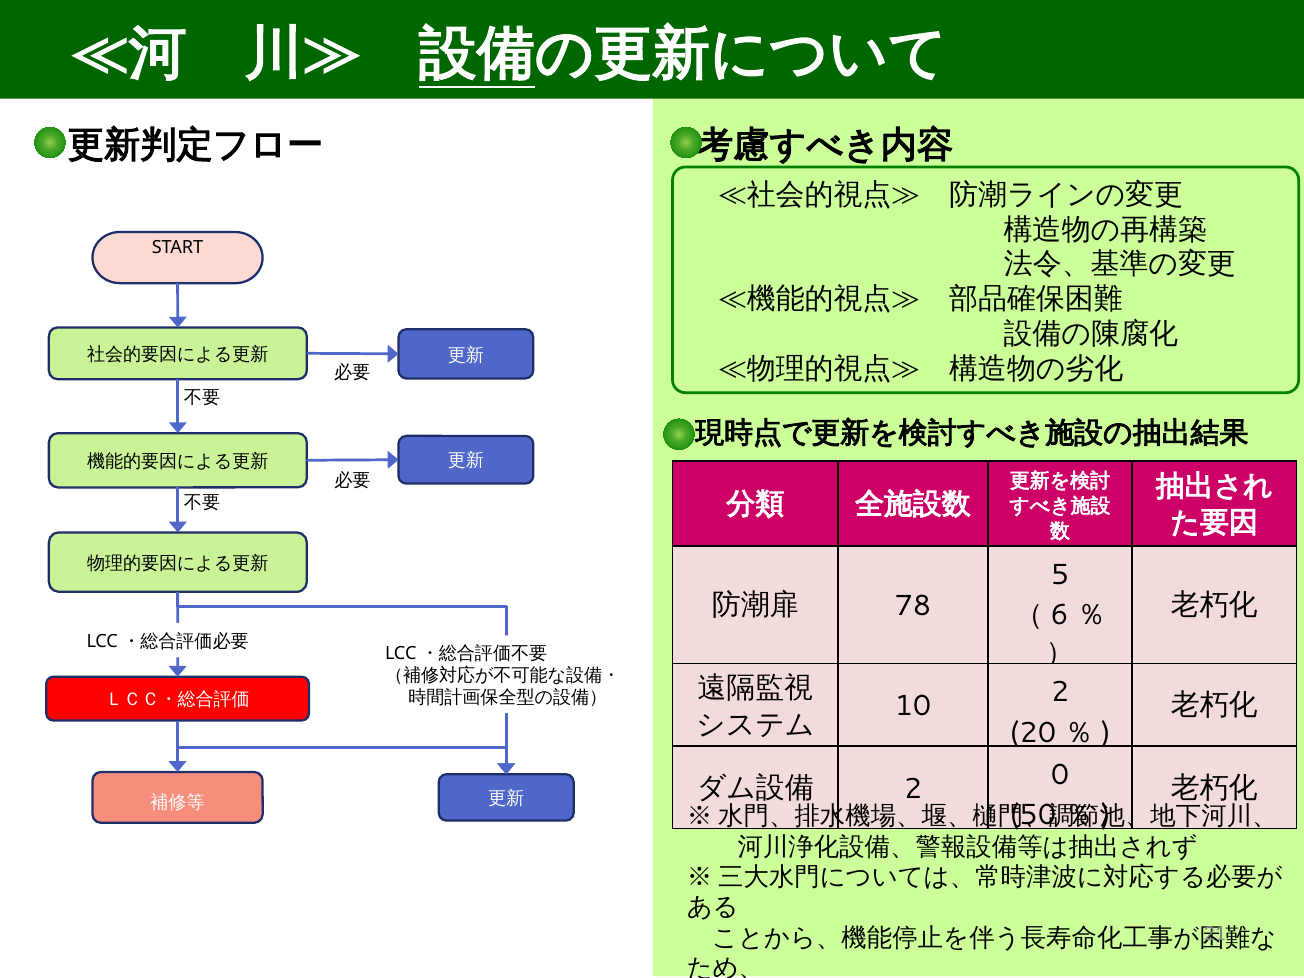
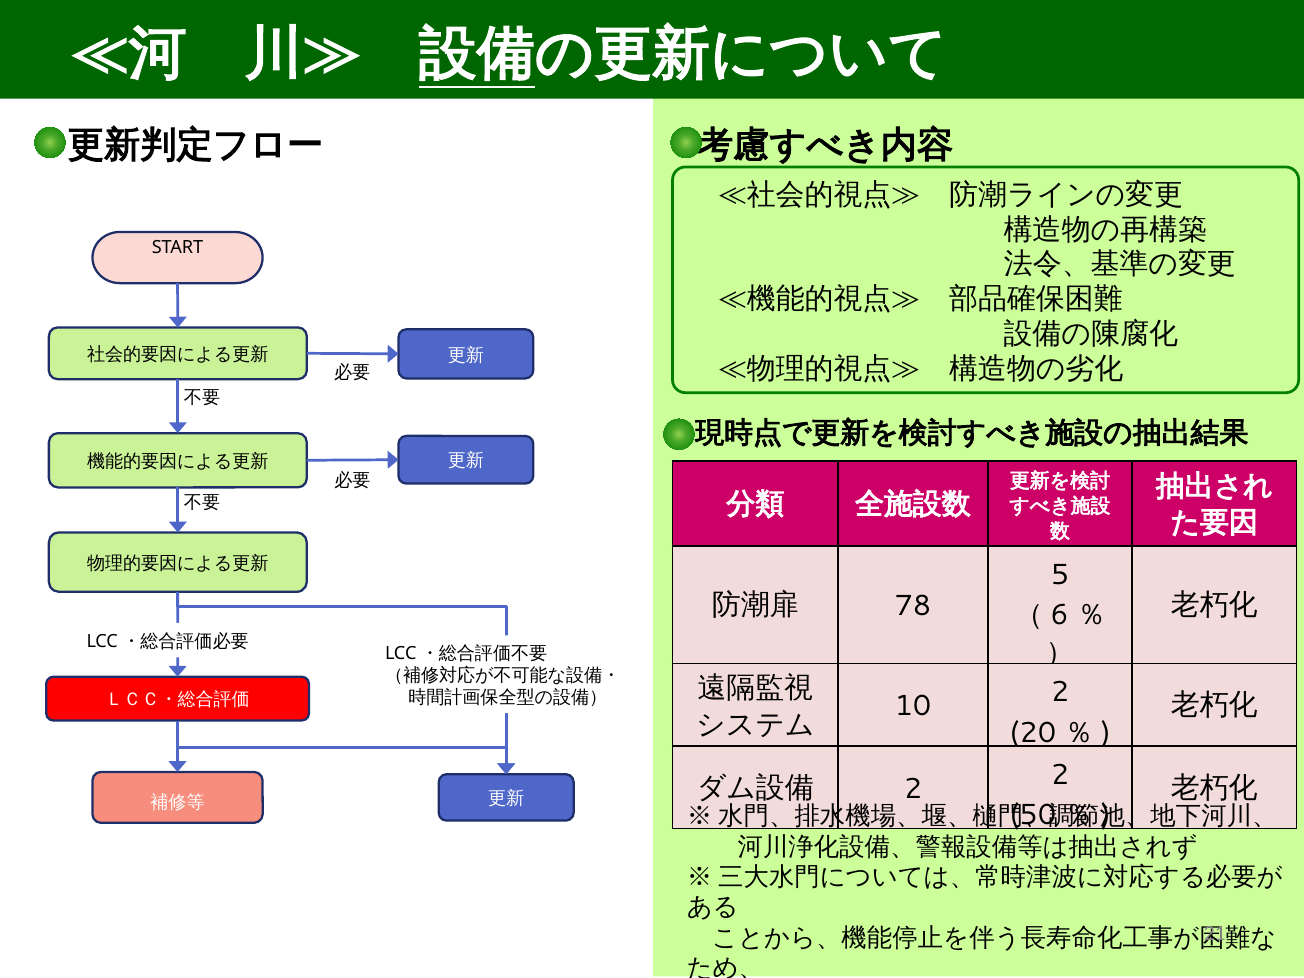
2 0: 0 -> 2
